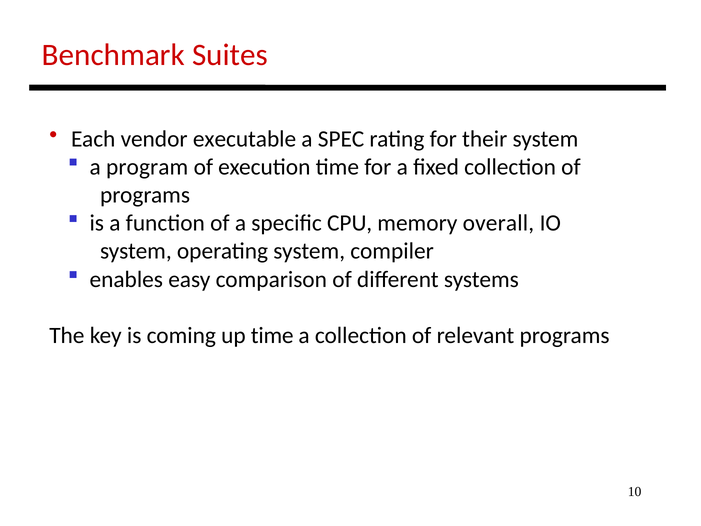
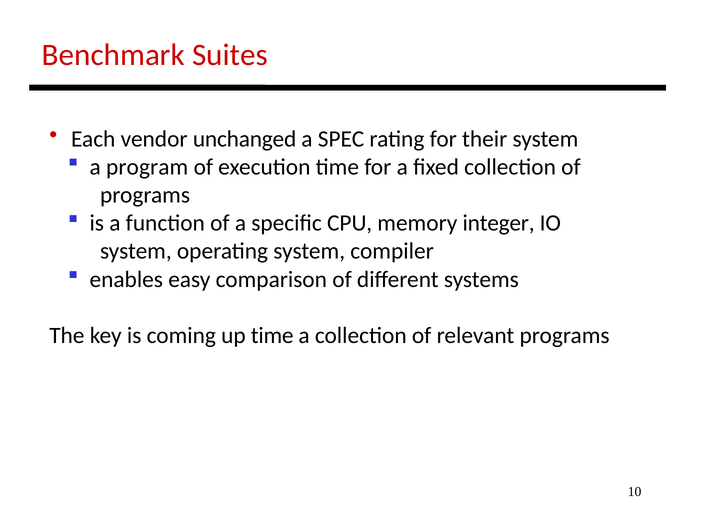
executable: executable -> unchanged
overall: overall -> integer
